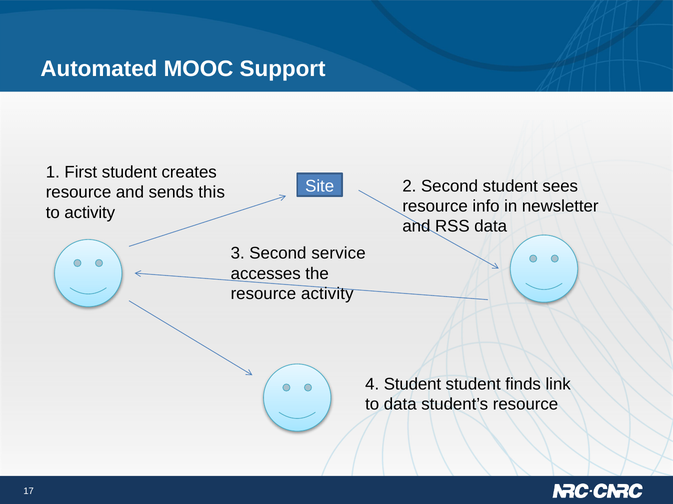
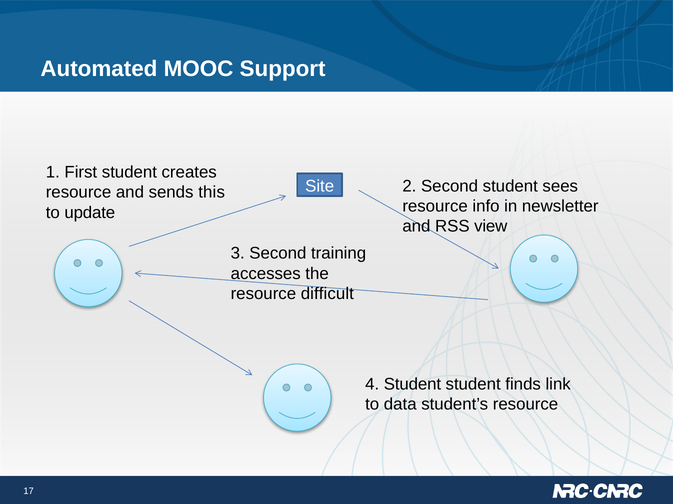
to activity: activity -> update
RSS data: data -> view
service: service -> training
resource activity: activity -> difficult
